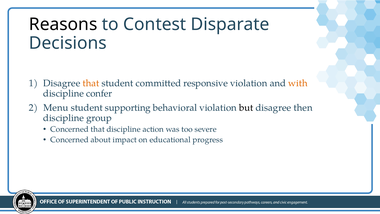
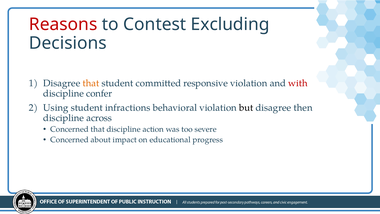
Reasons colour: black -> red
Disparate: Disparate -> Excluding
with colour: orange -> red
Menu: Menu -> Using
supporting: supporting -> infractions
group: group -> across
